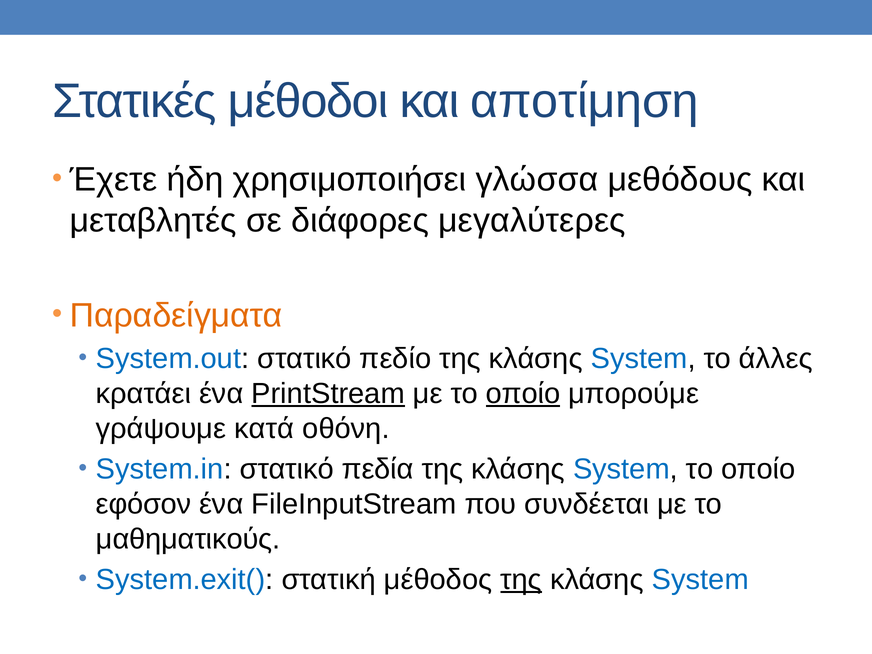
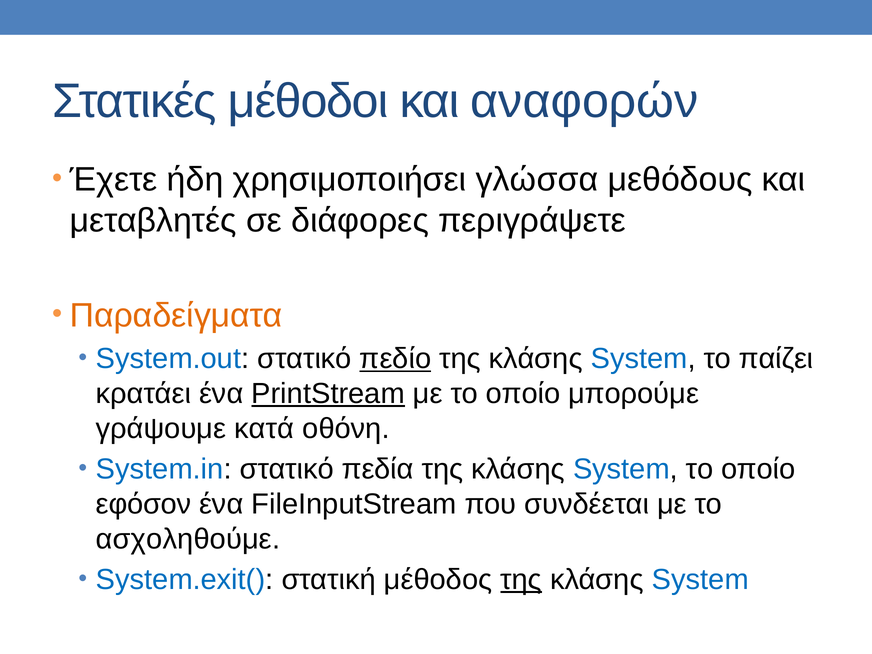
αποτίμηση: αποτίμηση -> αναφορών
μεγαλύτερες: μεγαλύτερες -> περιγράψετε
πεδίο underline: none -> present
άλλες: άλλες -> παίζει
οποίο at (523, 394) underline: present -> none
μαθηματικούς: μαθηματικούς -> ασχοληθούμε
